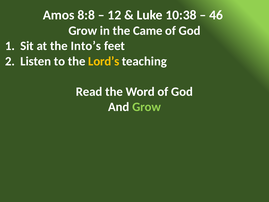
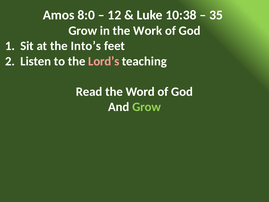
8:8: 8:8 -> 8:0
46: 46 -> 35
Came: Came -> Work
Lord’s colour: yellow -> pink
